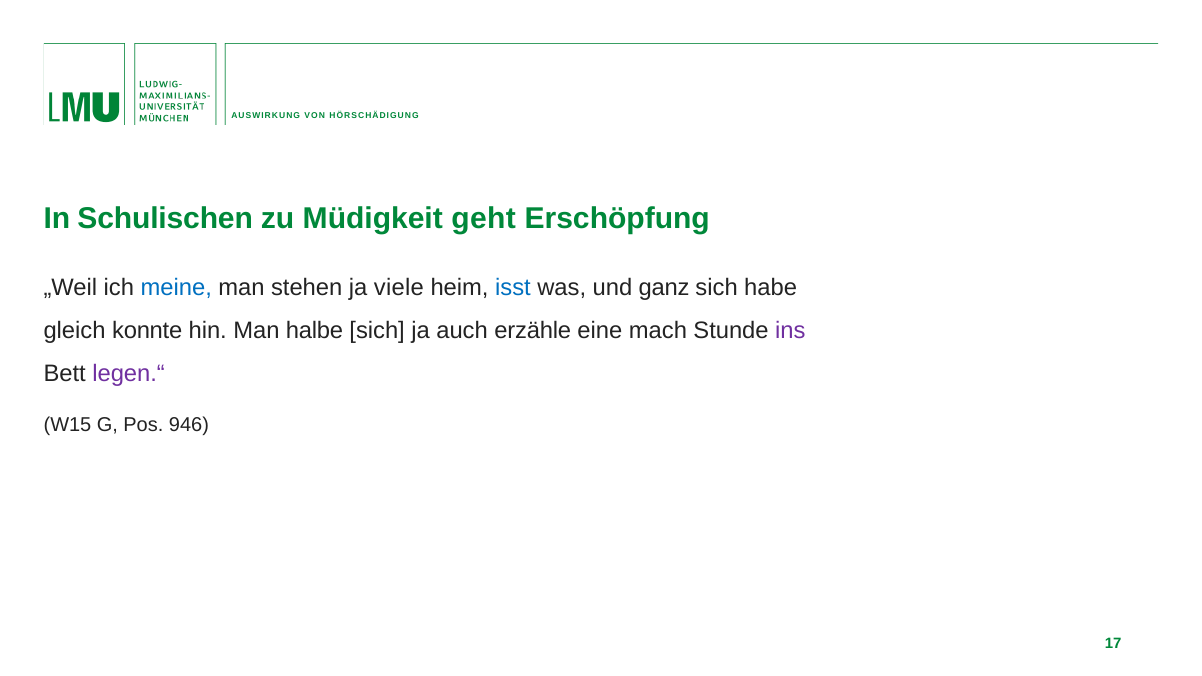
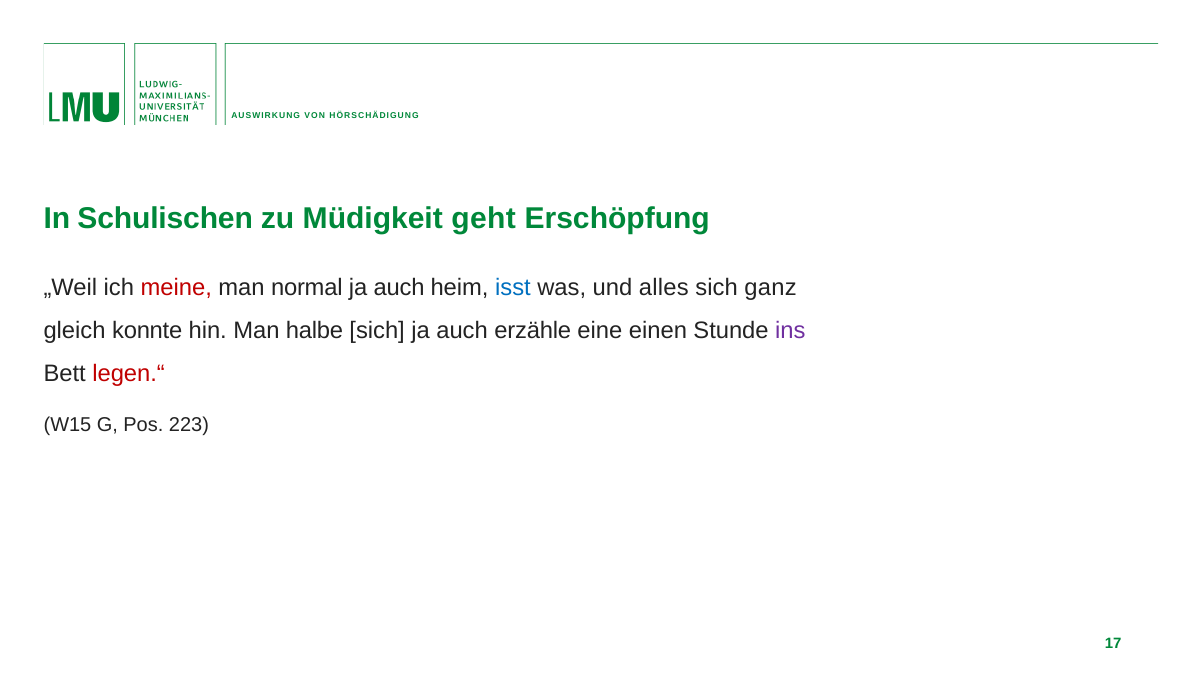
meine colour: blue -> red
stehen: stehen -> normal
viele at (399, 288): viele -> auch
ganz: ganz -> alles
habe: habe -> ganz
mach: mach -> einen
legen.“ colour: purple -> red
946: 946 -> 223
